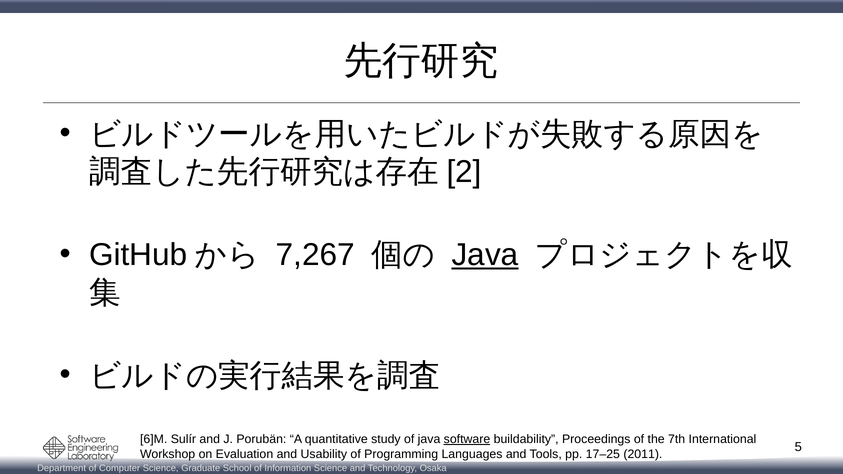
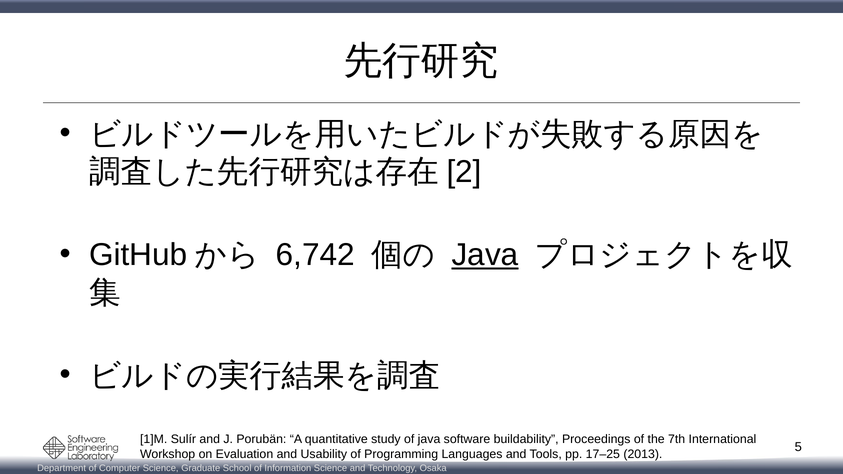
7,267: 7,267 -> 6,742
6]M: 6]M -> 1]M
software underline: present -> none
2011: 2011 -> 2013
